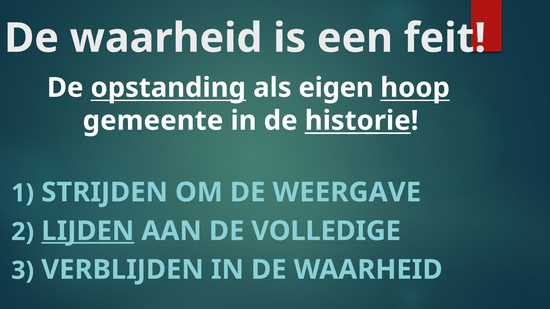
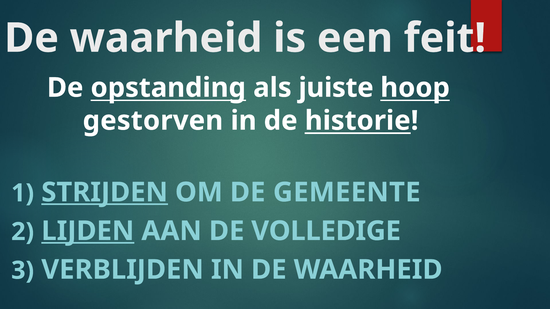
eigen: eigen -> juiste
gemeente: gemeente -> gestorven
STRIJDEN underline: none -> present
WEERGAVE: WEERGAVE -> GEMEENTE
